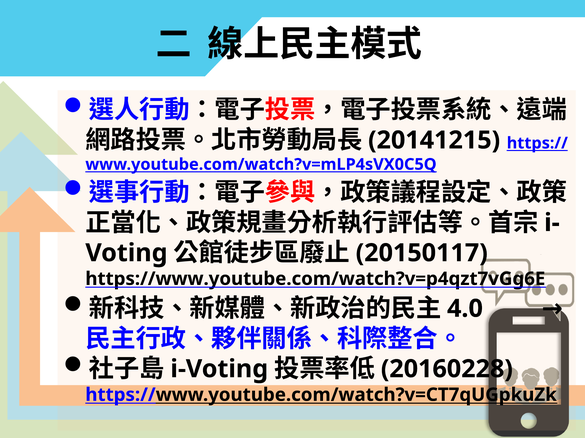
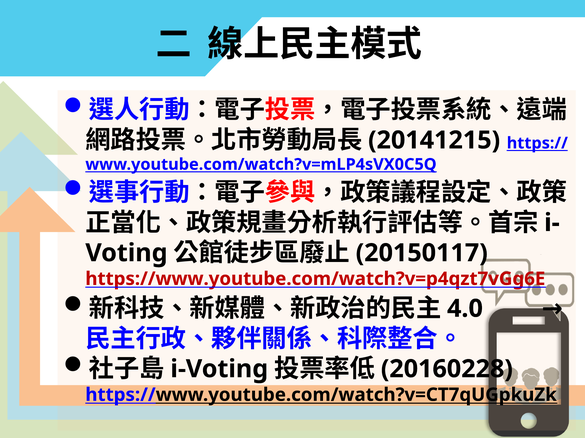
https://www.youtube.com/watch?v=p4qzt7vGg6E colour: black -> red
